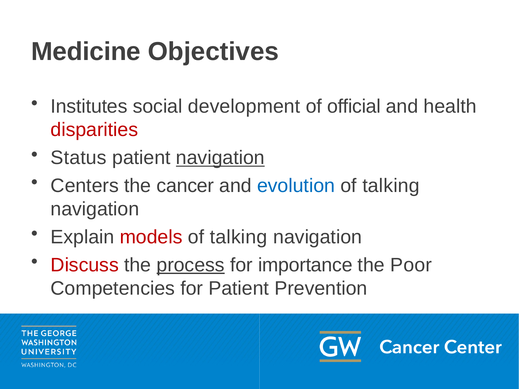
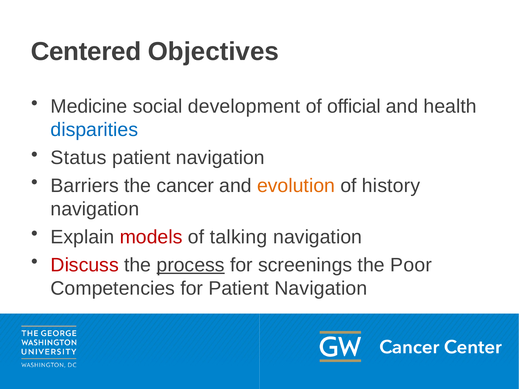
Medicine: Medicine -> Centered
Institutes: Institutes -> Medicine
disparities colour: red -> blue
navigation at (220, 158) underline: present -> none
Centers: Centers -> Barriers
evolution colour: blue -> orange
talking at (391, 186): talking -> history
importance: importance -> screenings
for Patient Prevention: Prevention -> Navigation
